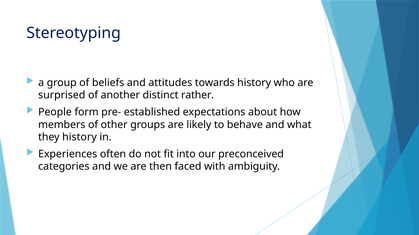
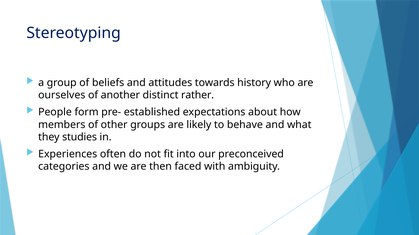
surprised: surprised -> ourselves
they history: history -> studies
